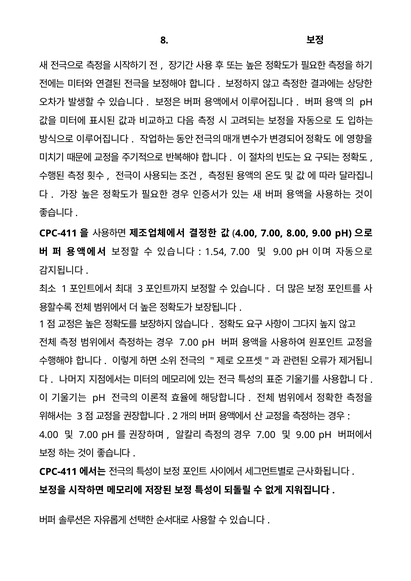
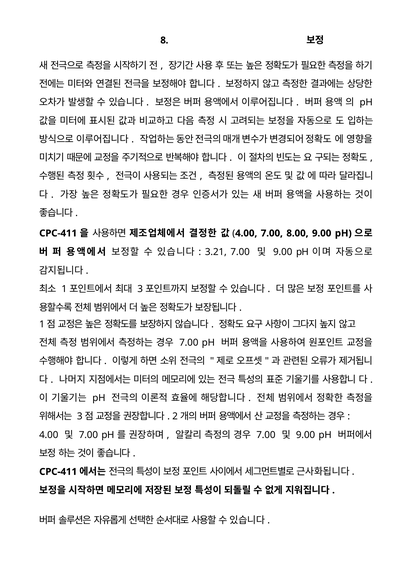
1.54: 1.54 -> 3.21
